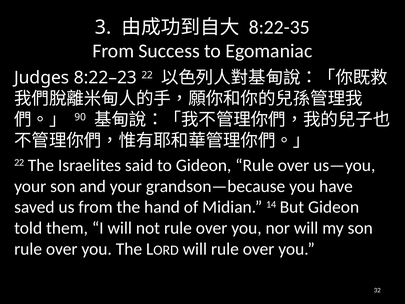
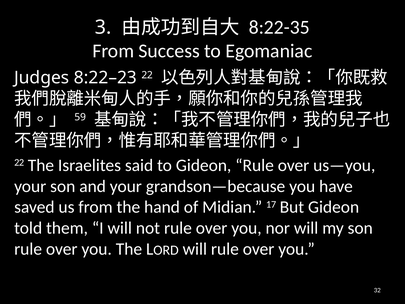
90: 90 -> 59
14: 14 -> 17
